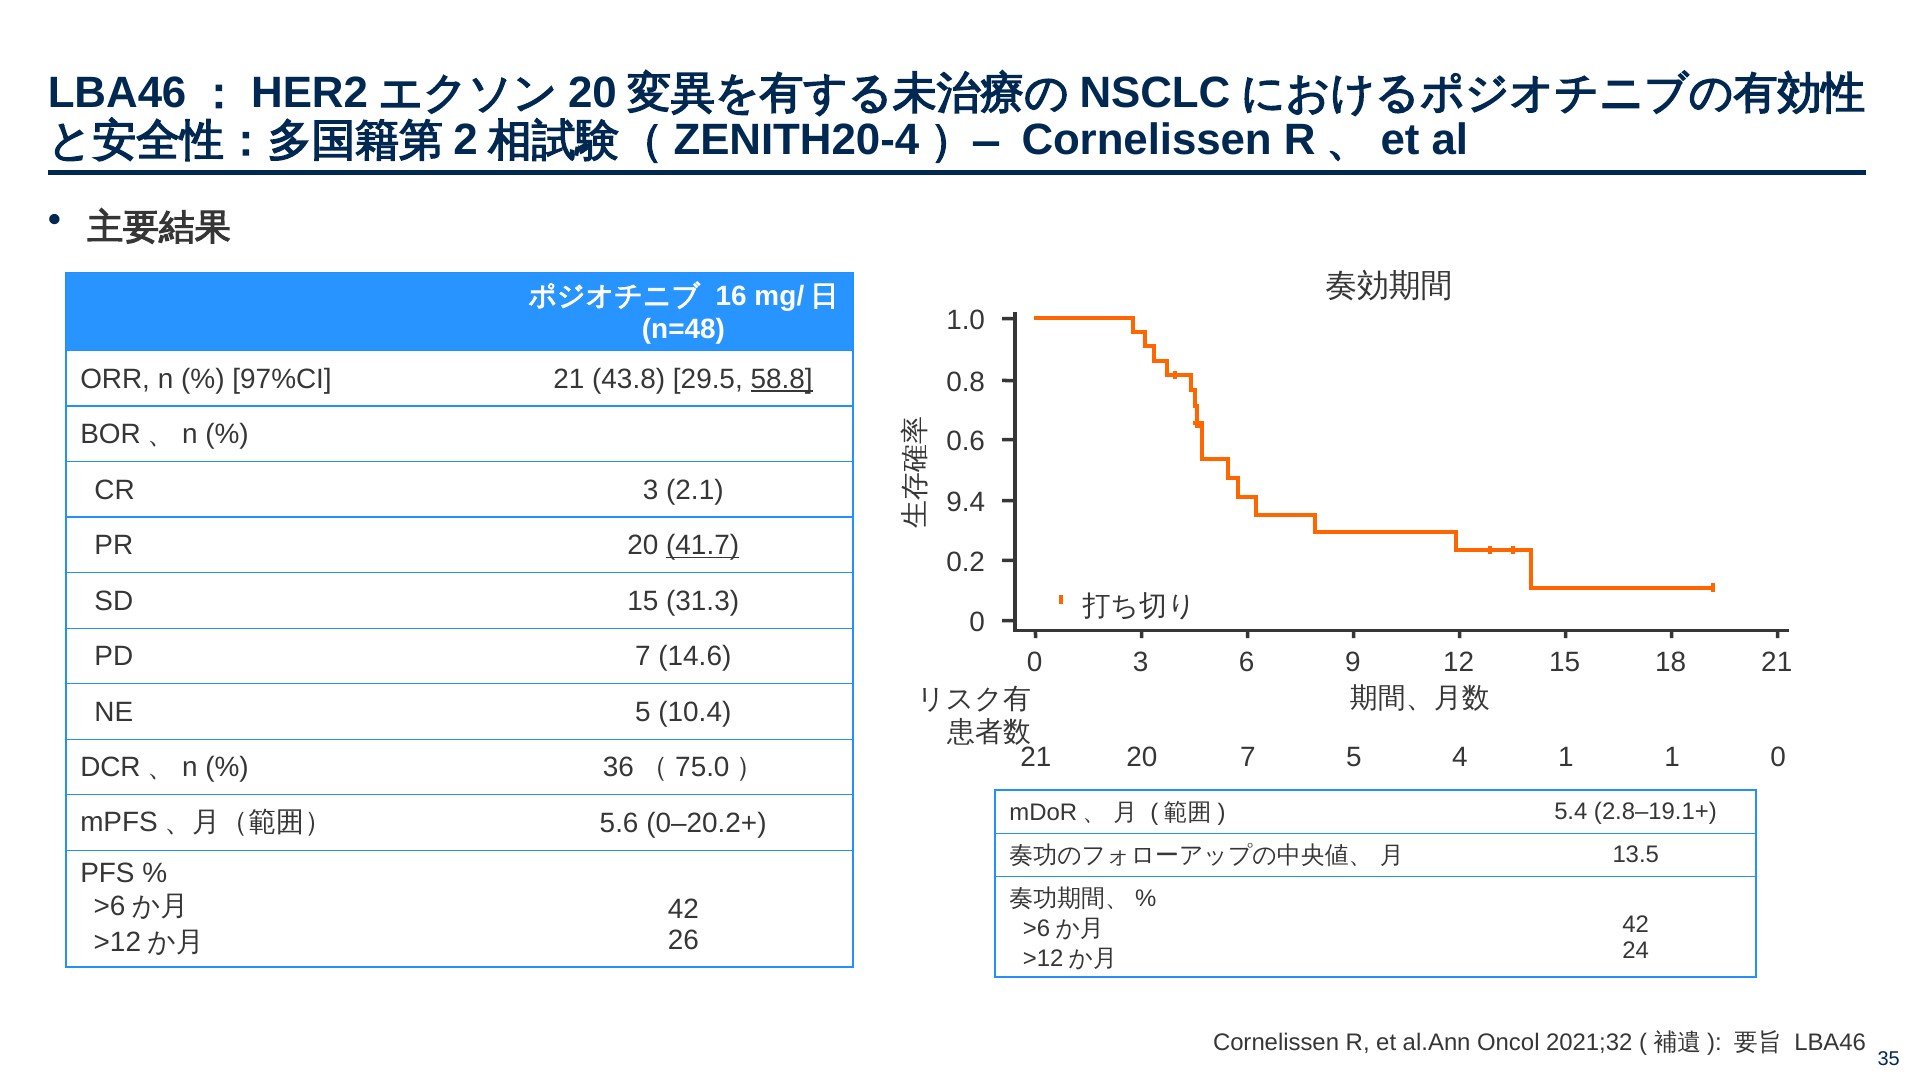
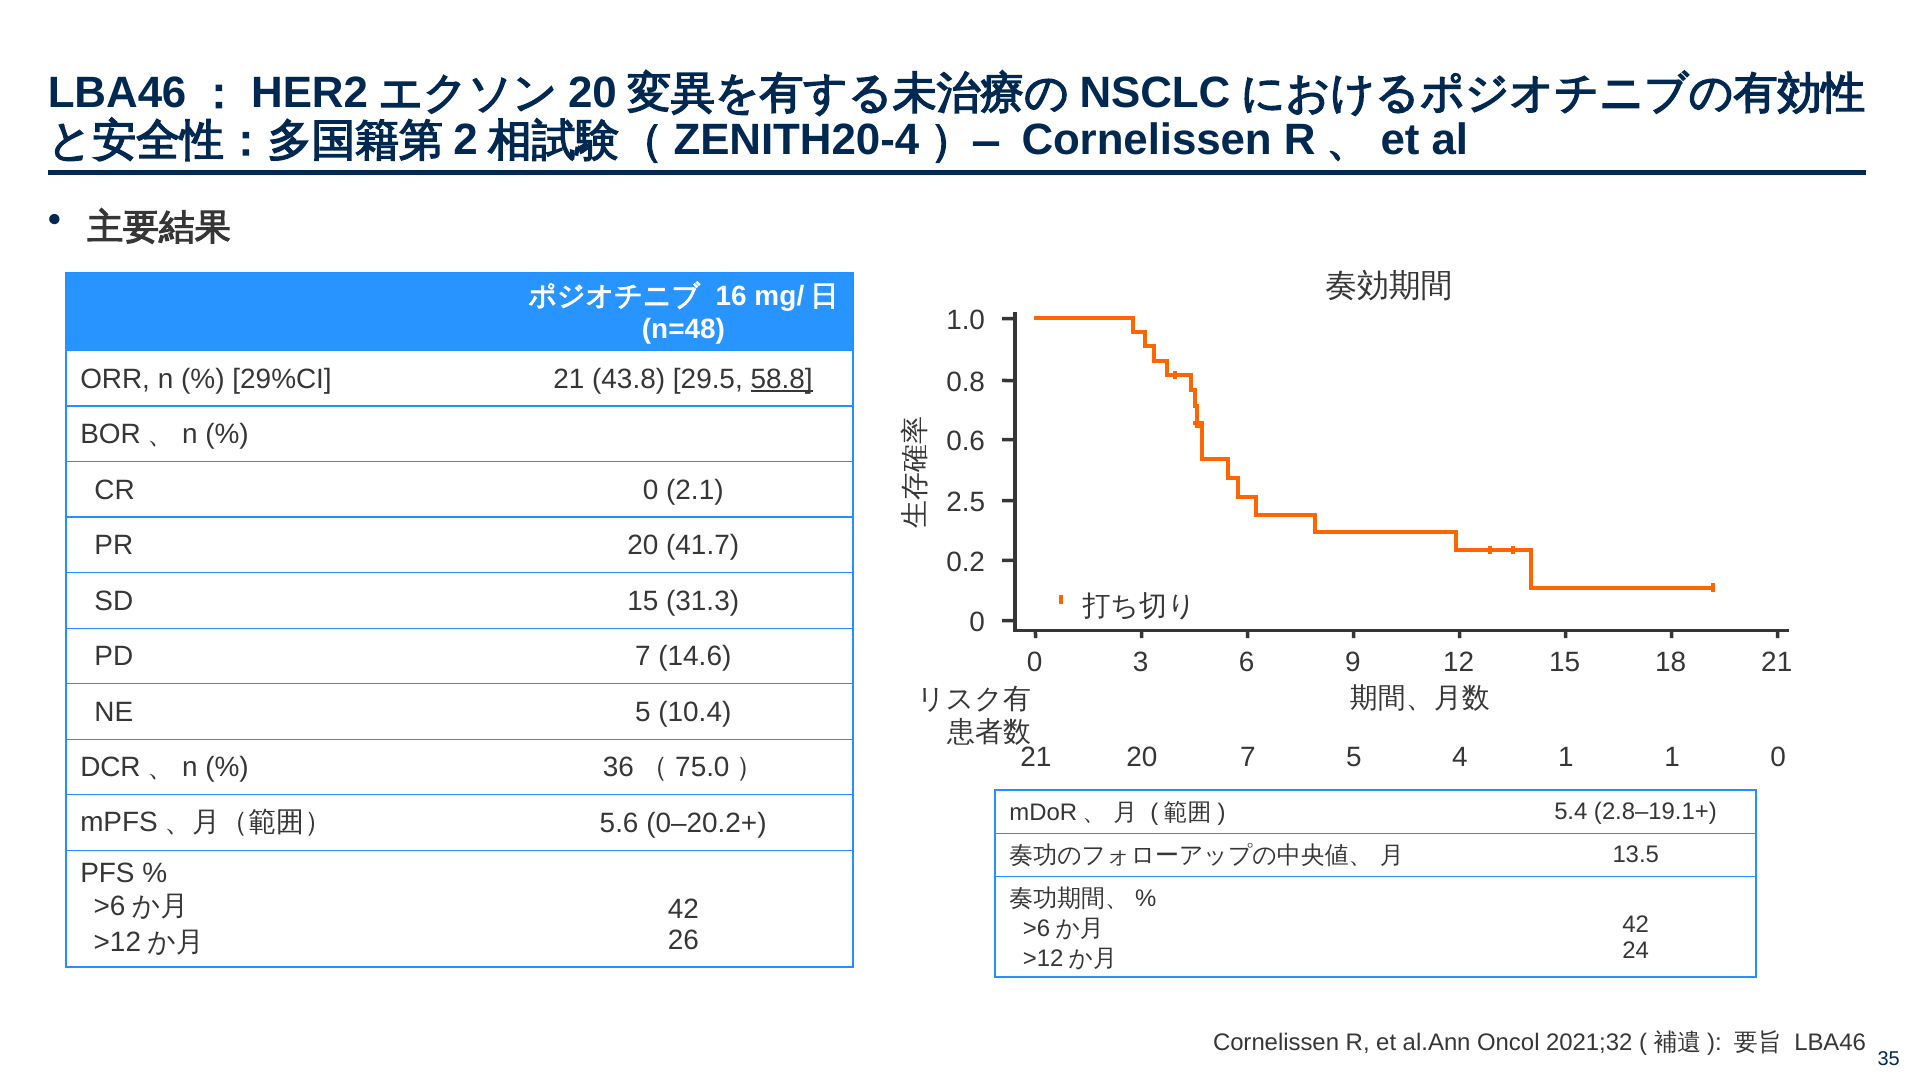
97%CI: 97%CI -> 29%CI
CR 3: 3 -> 0
9.4: 9.4 -> 2.5
41.7 underline: present -> none
